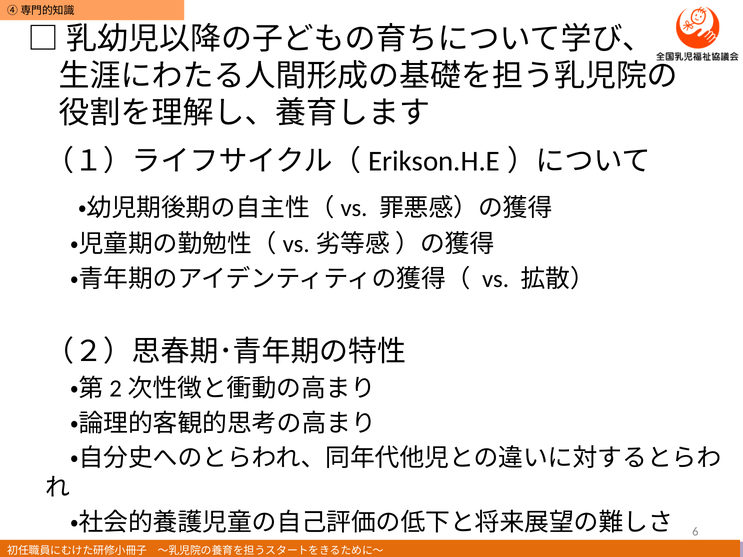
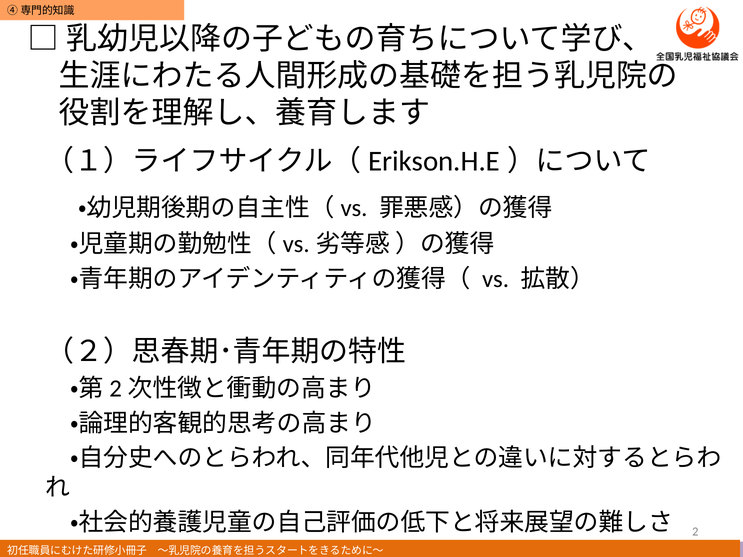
6: 6 -> 2
